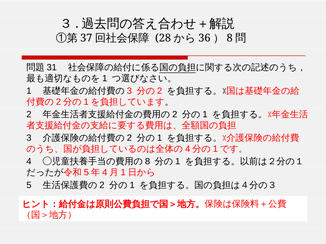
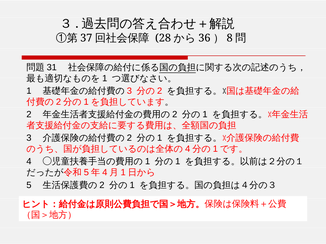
8 at (148, 162): 8 -> 1
